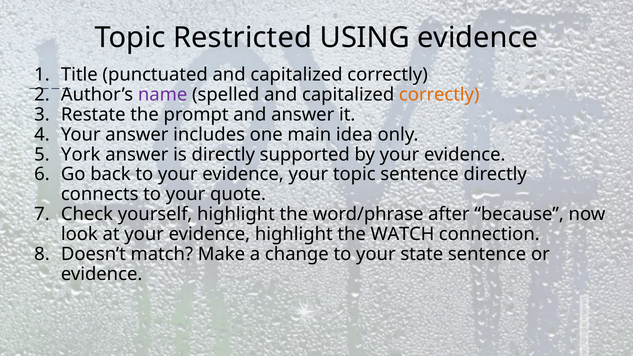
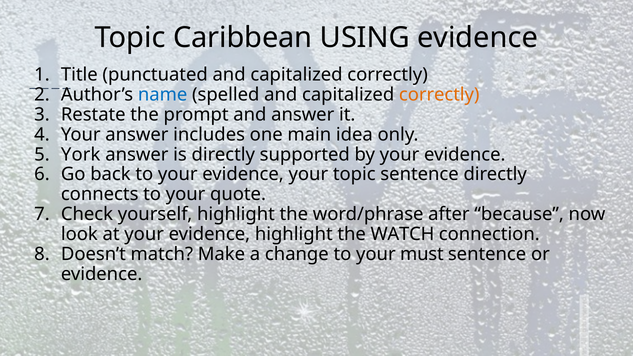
Restricted: Restricted -> Caribbean
name colour: purple -> blue
state: state -> must
